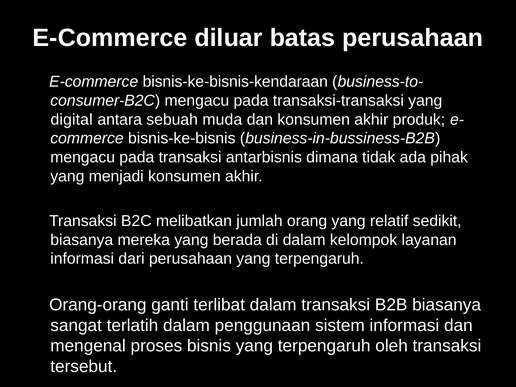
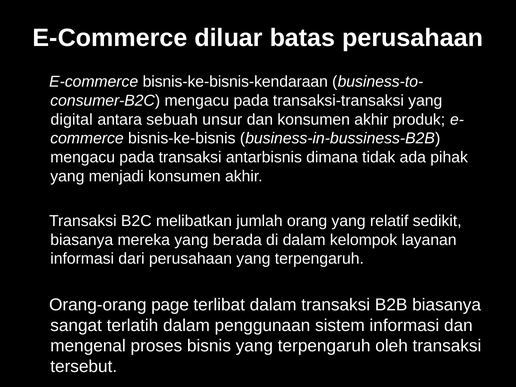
muda: muda -> unsur
ganti: ganti -> page
